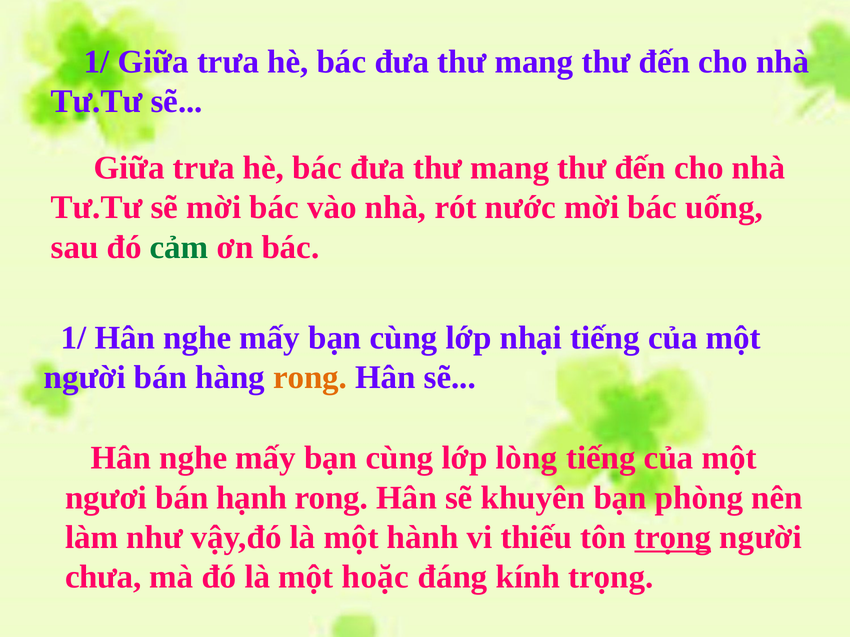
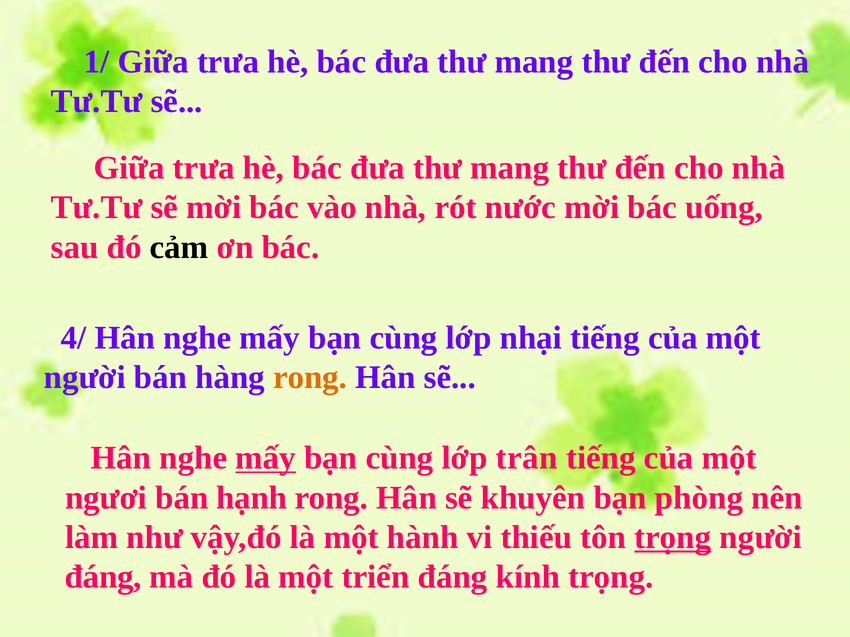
cảm colour: green -> black
1/ at (74, 338): 1/ -> 4/
mấy at (266, 458) underline: none -> present
lòng: lòng -> trân
chưa at (103, 577): chưa -> đáng
hoặc: hoặc -> triển
